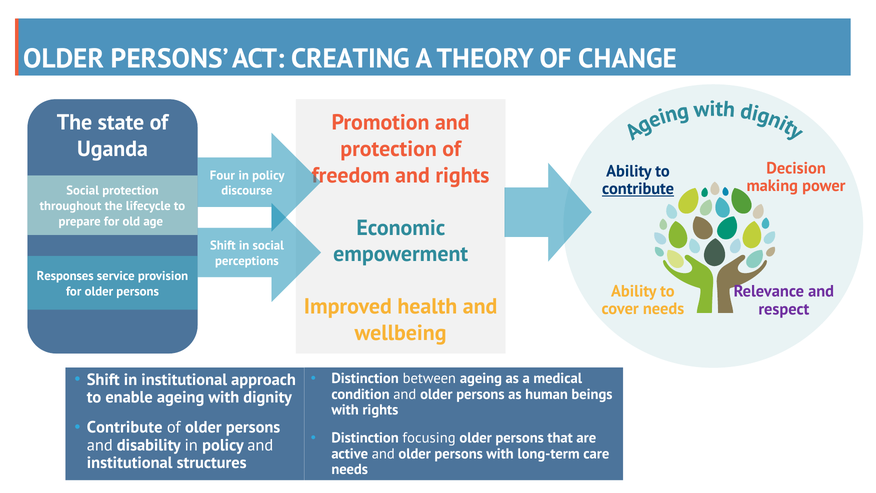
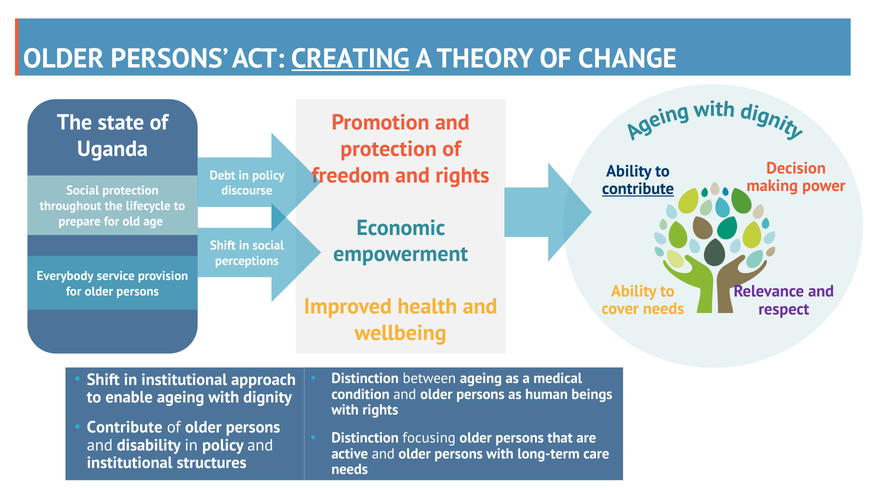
CREATING underline: none -> present
Four: Four -> Debt
Responses: Responses -> Everybody
